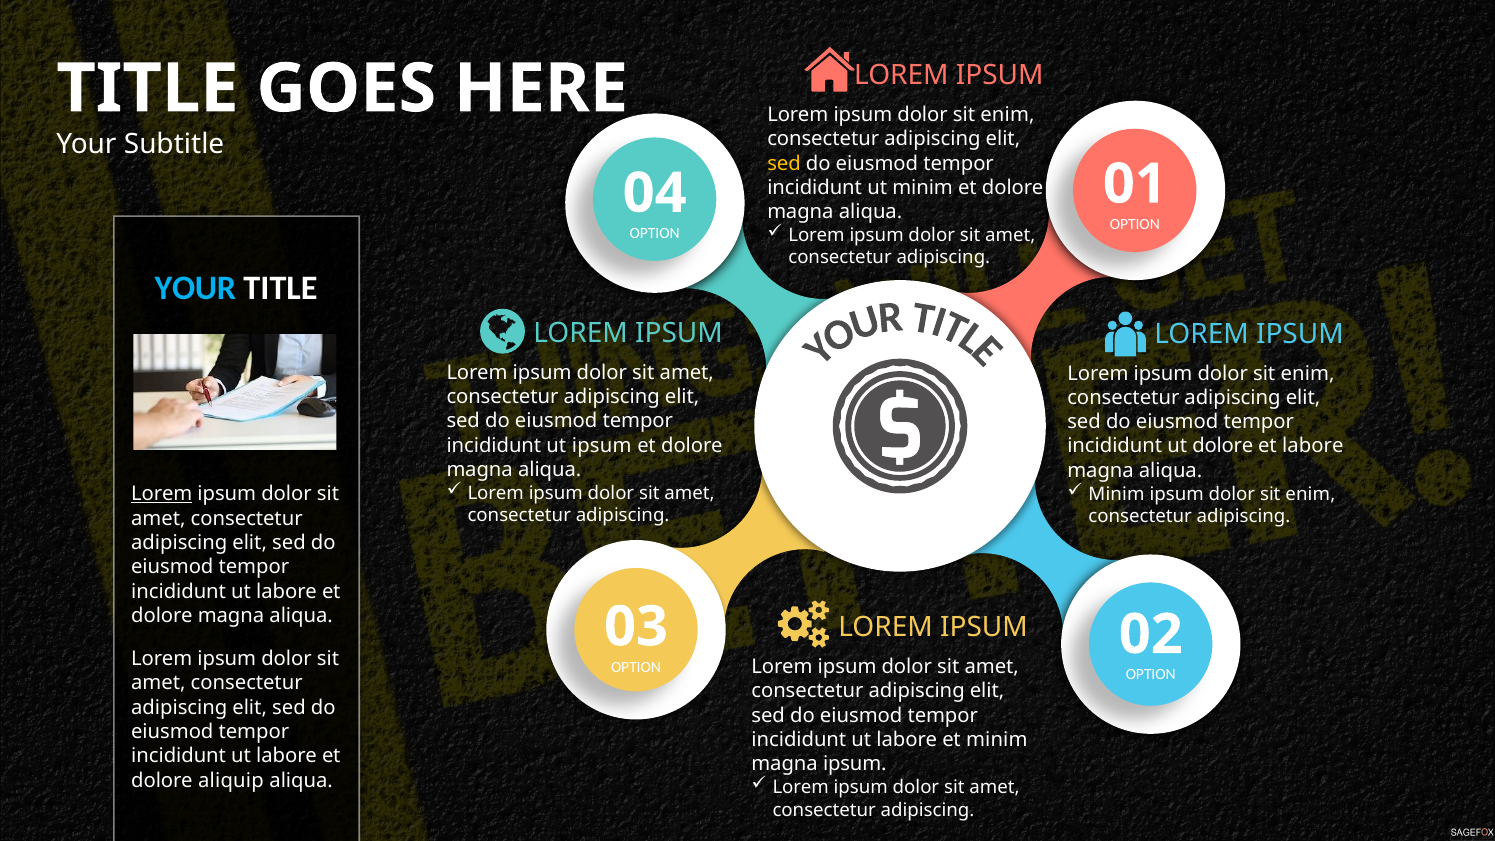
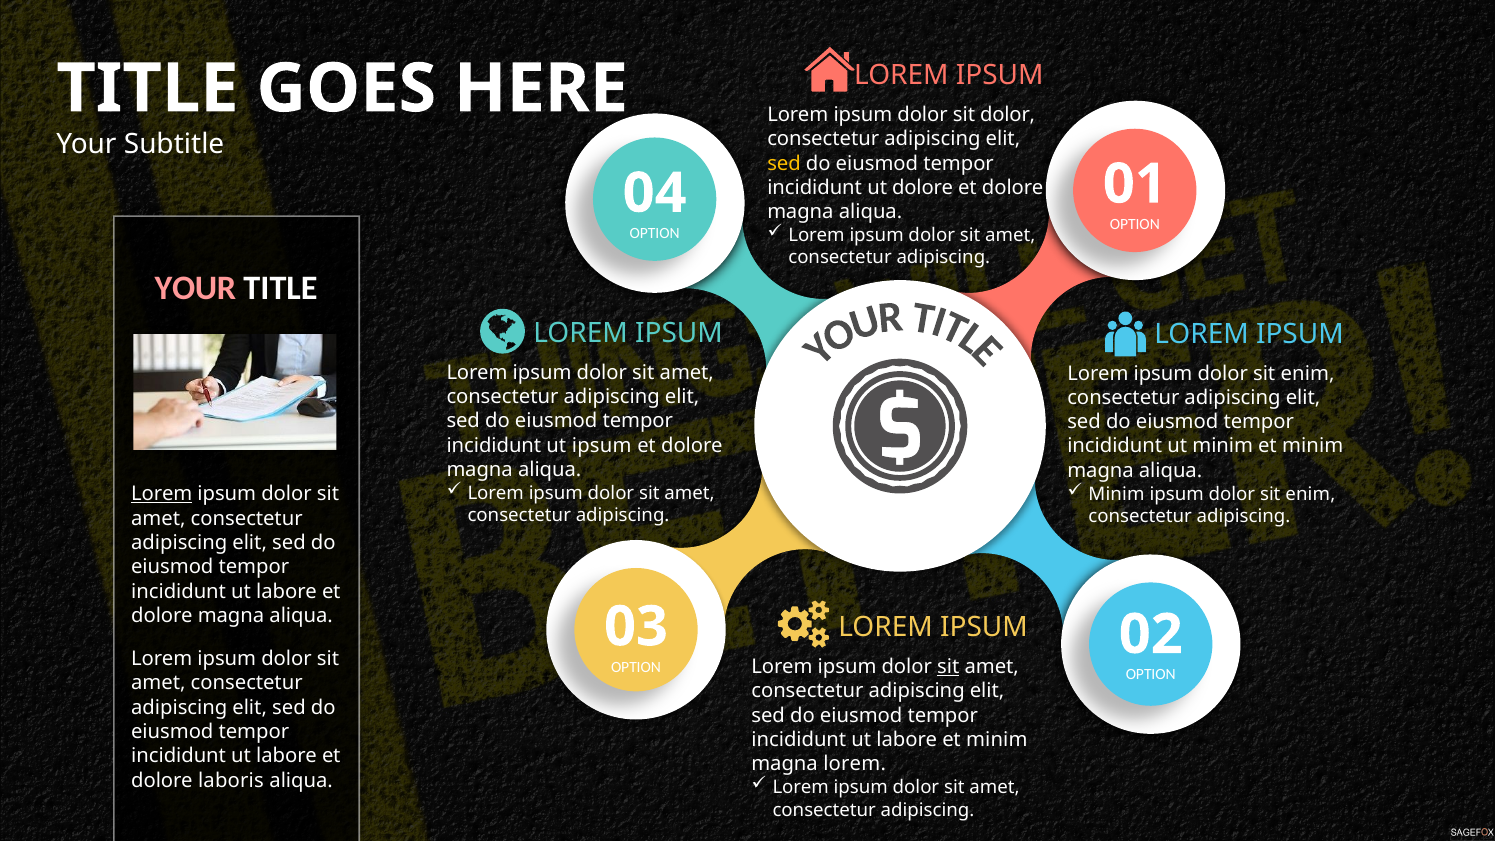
enim at (1007, 115): enim -> dolor
ut minim: minim -> dolore
YOUR at (195, 288) colour: light blue -> pink
ut dolore: dolore -> minim
labore at (1313, 446): labore -> minim
sit at (948, 667) underline: none -> present
magna ipsum: ipsum -> lorem
aliquip: aliquip -> laboris
